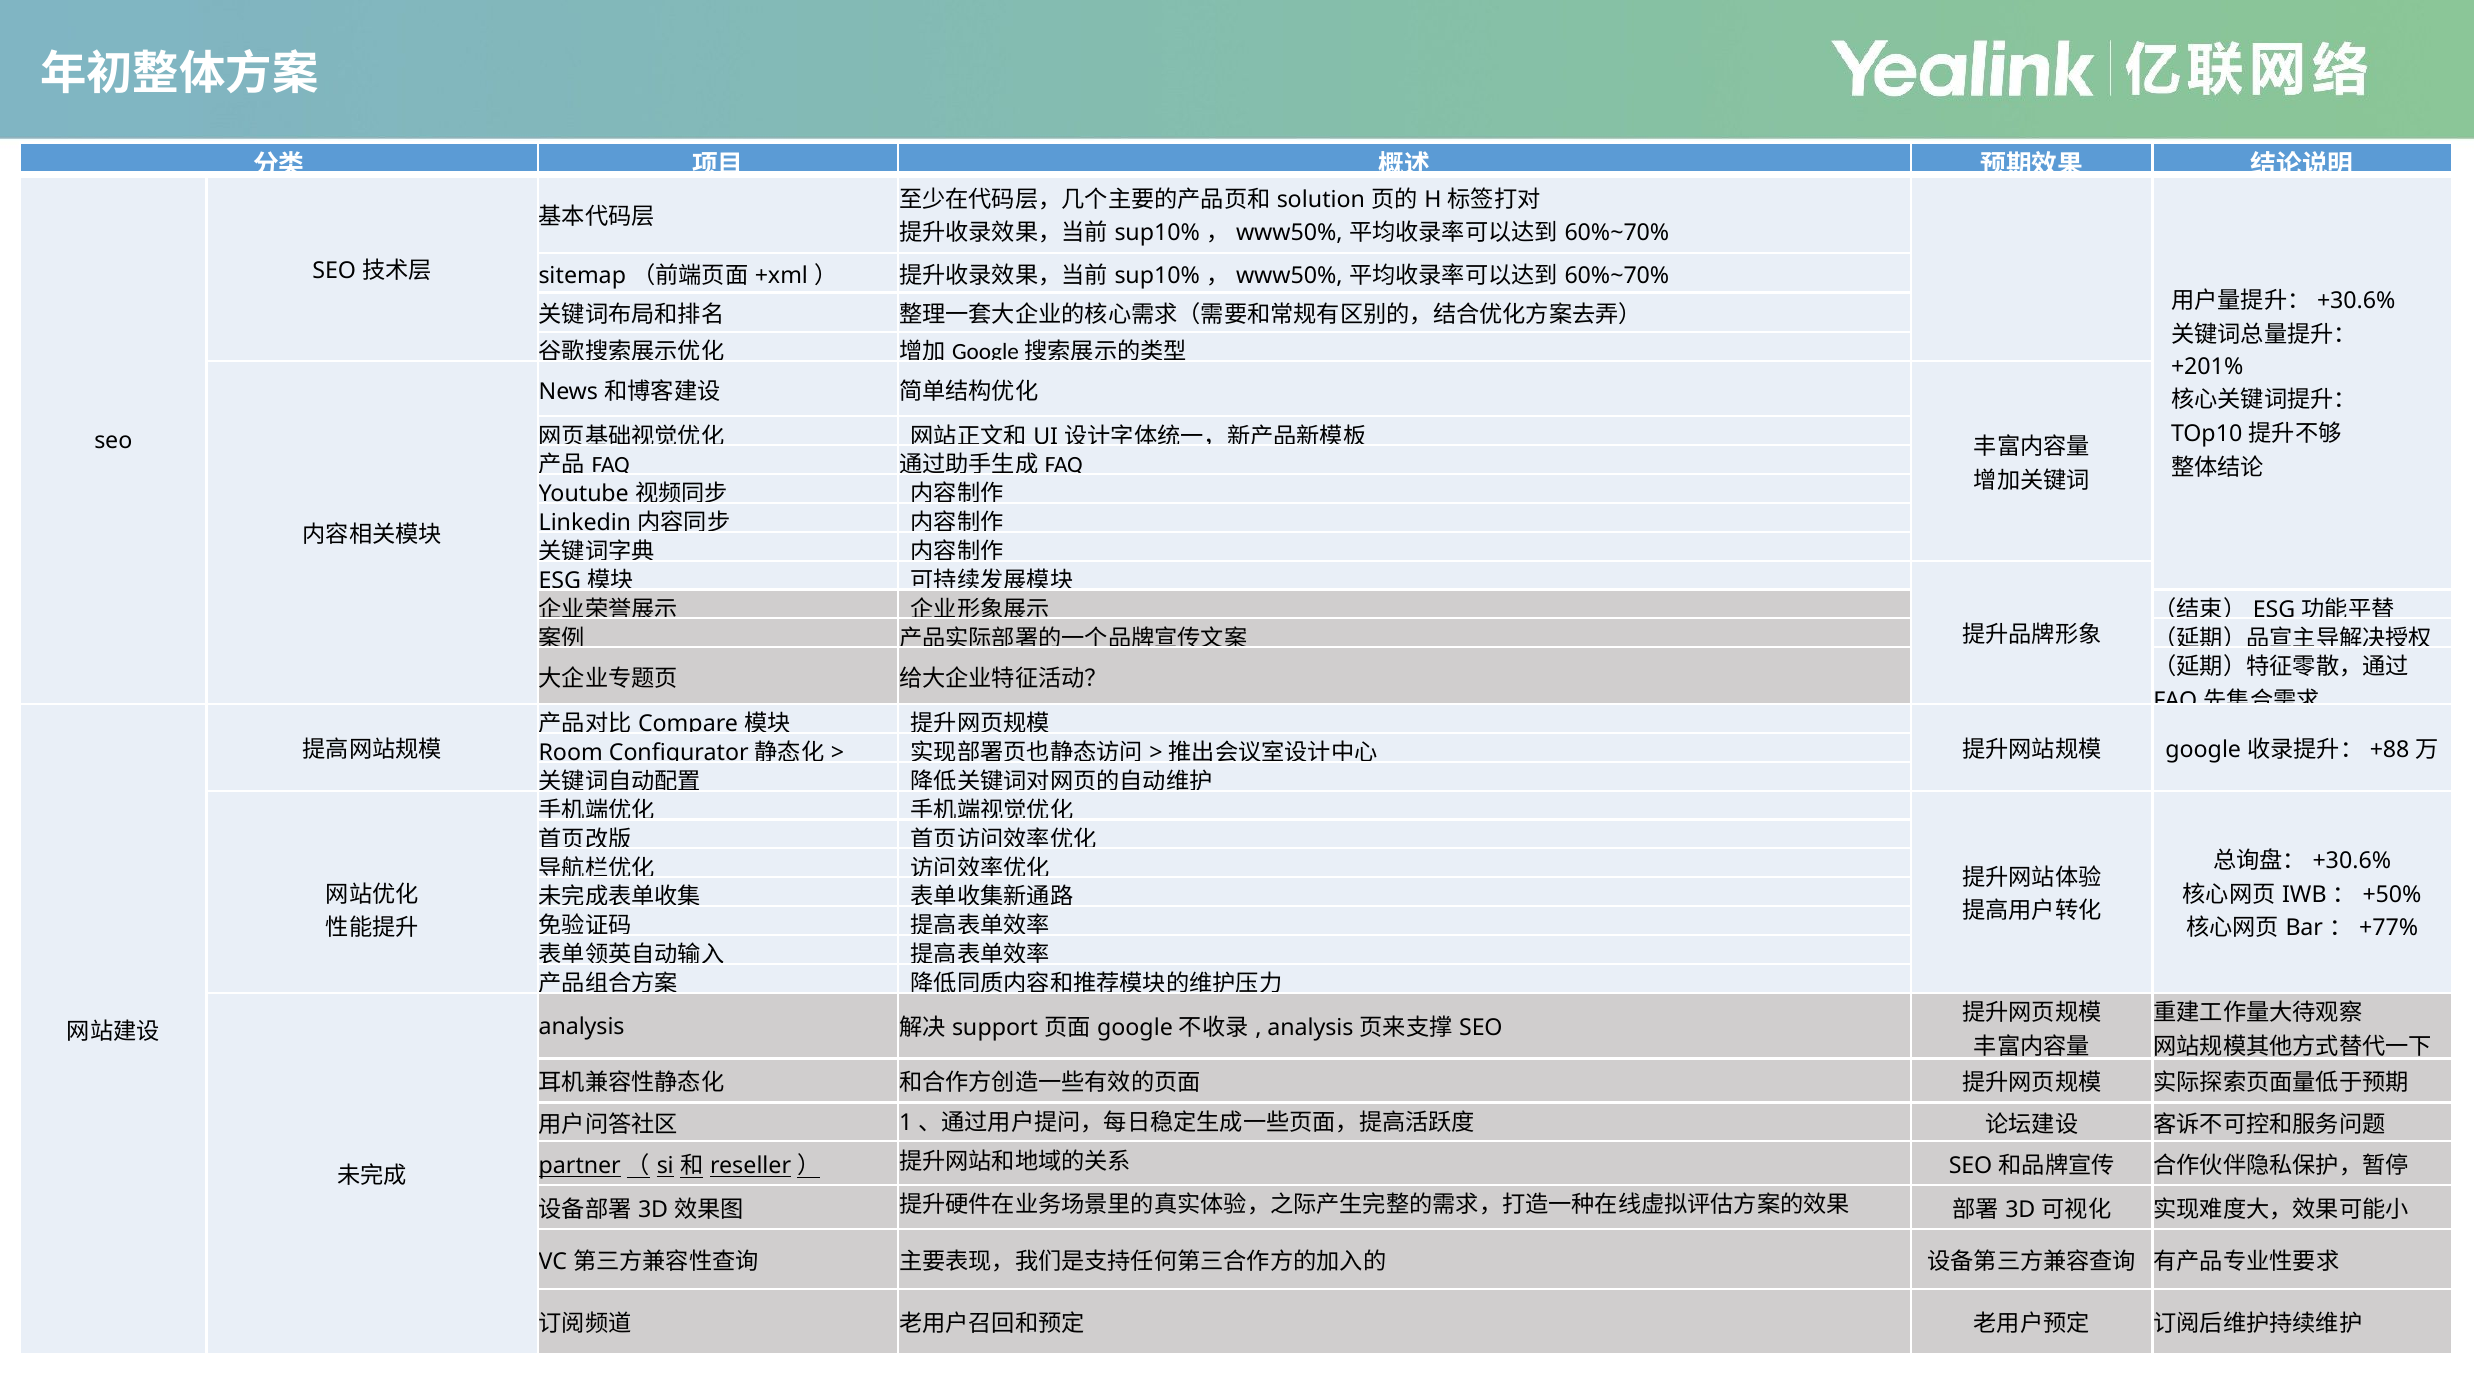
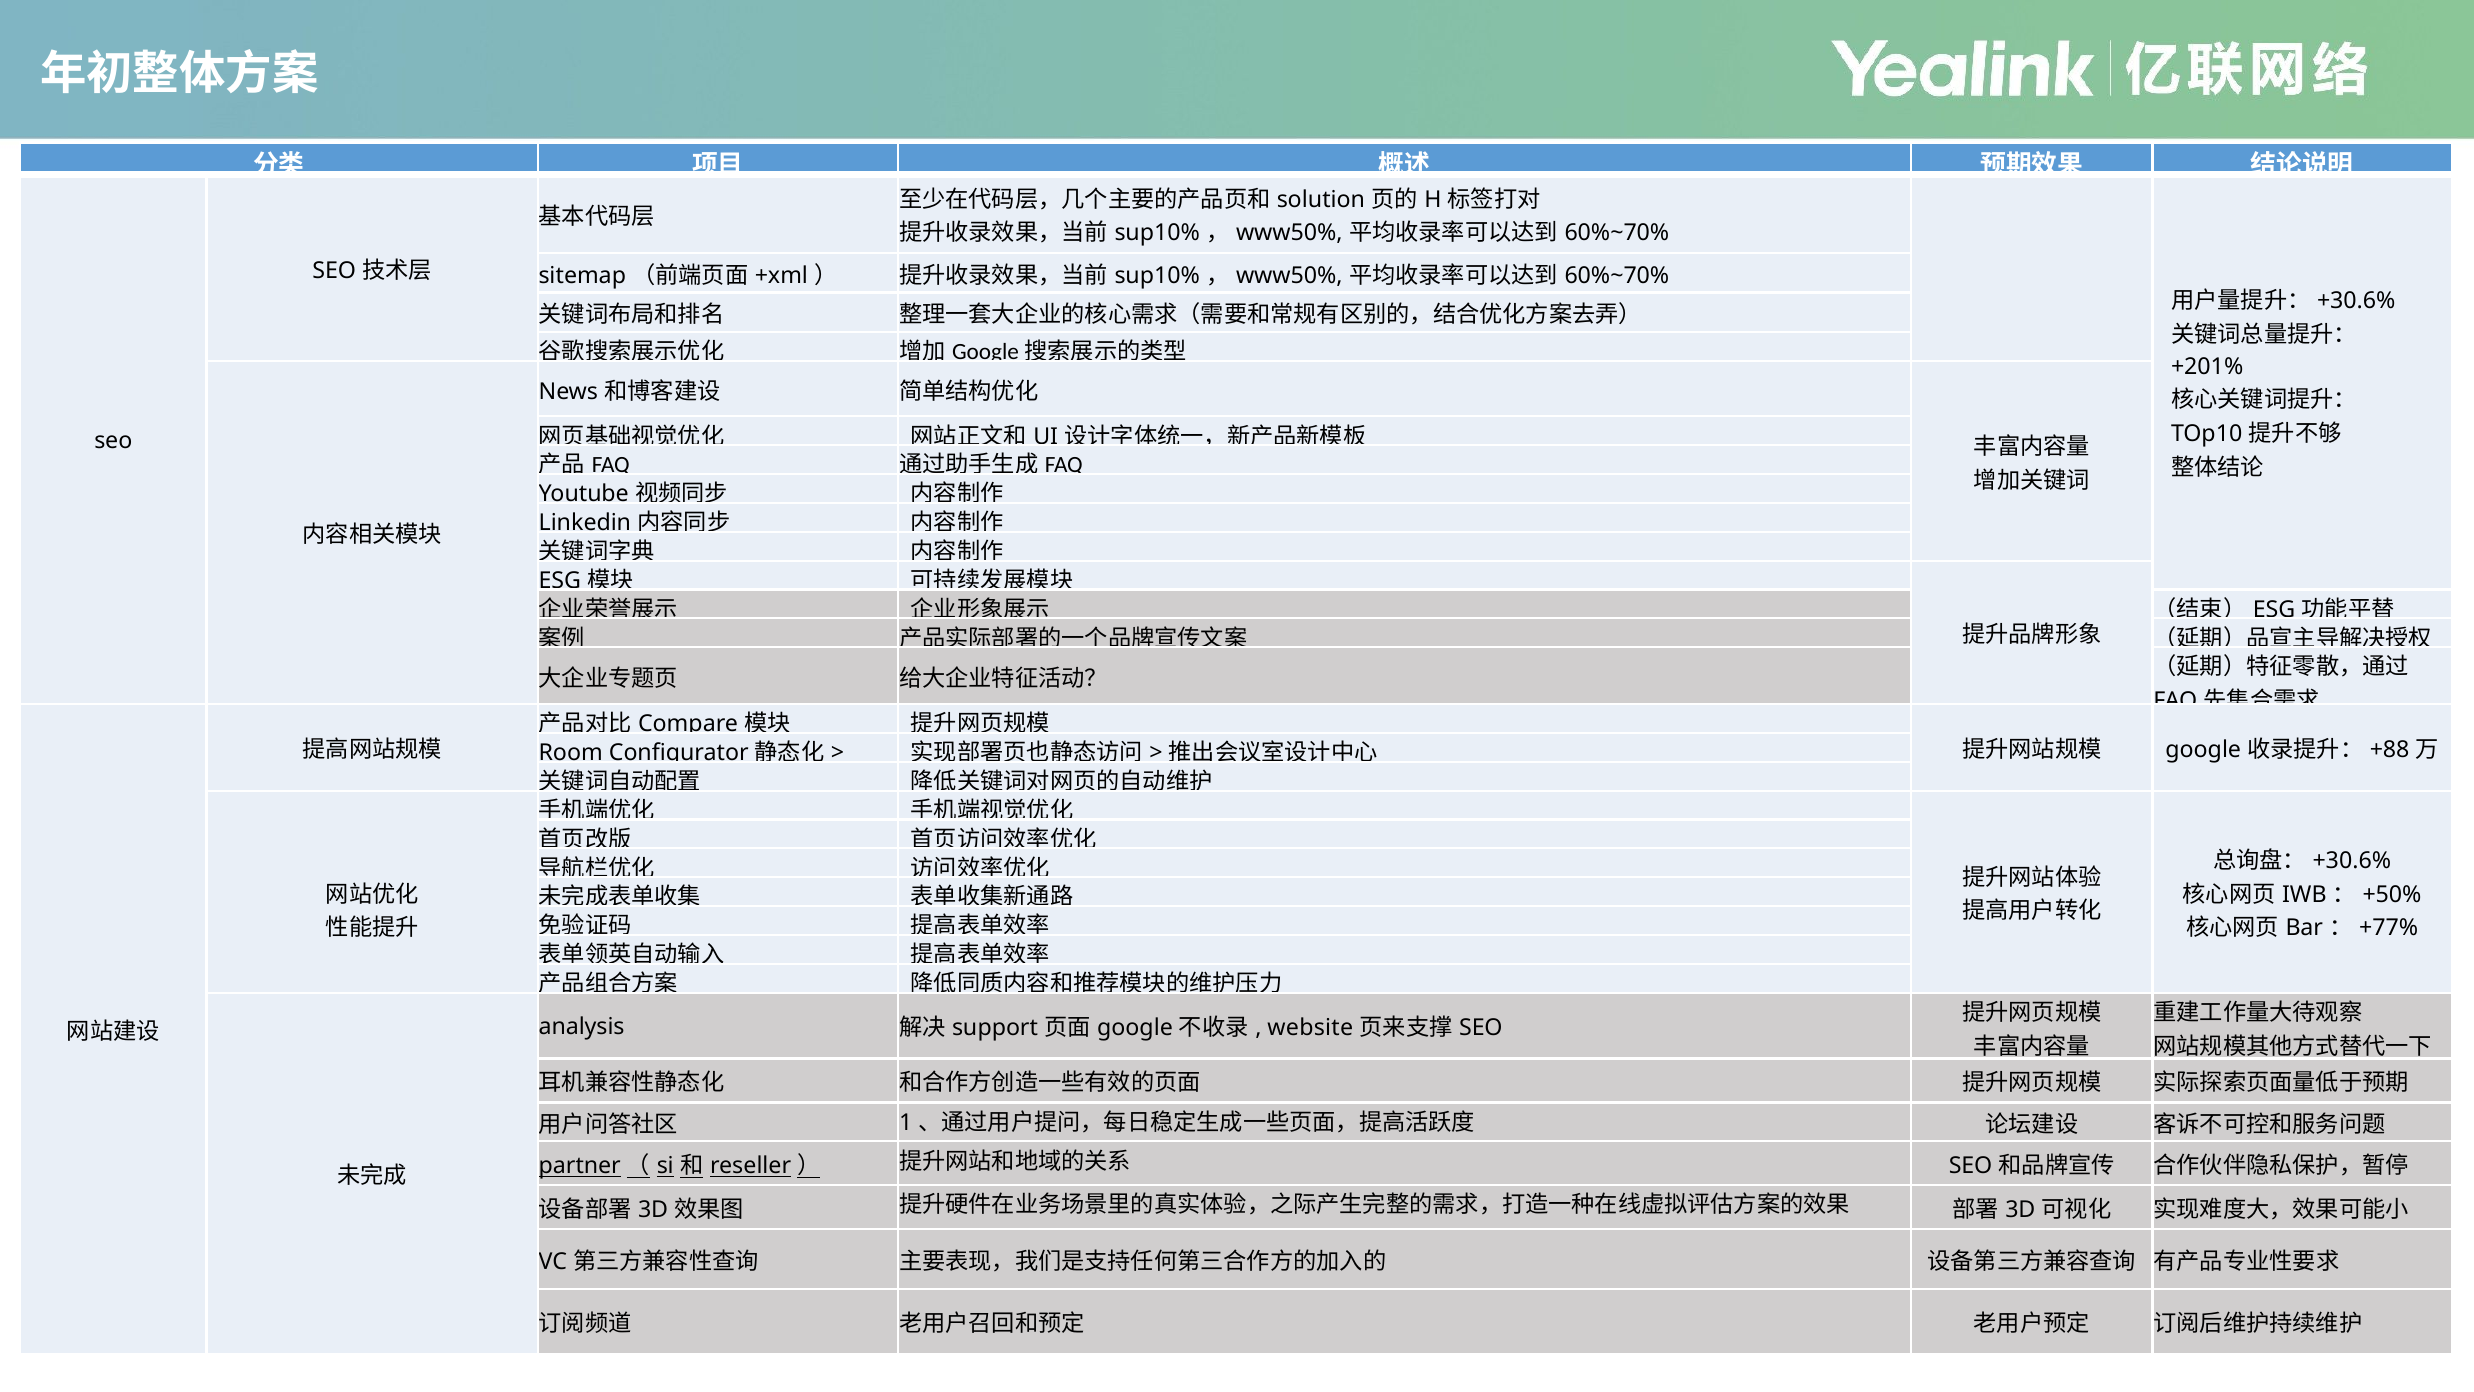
analysis at (1310, 1028): analysis -> website
